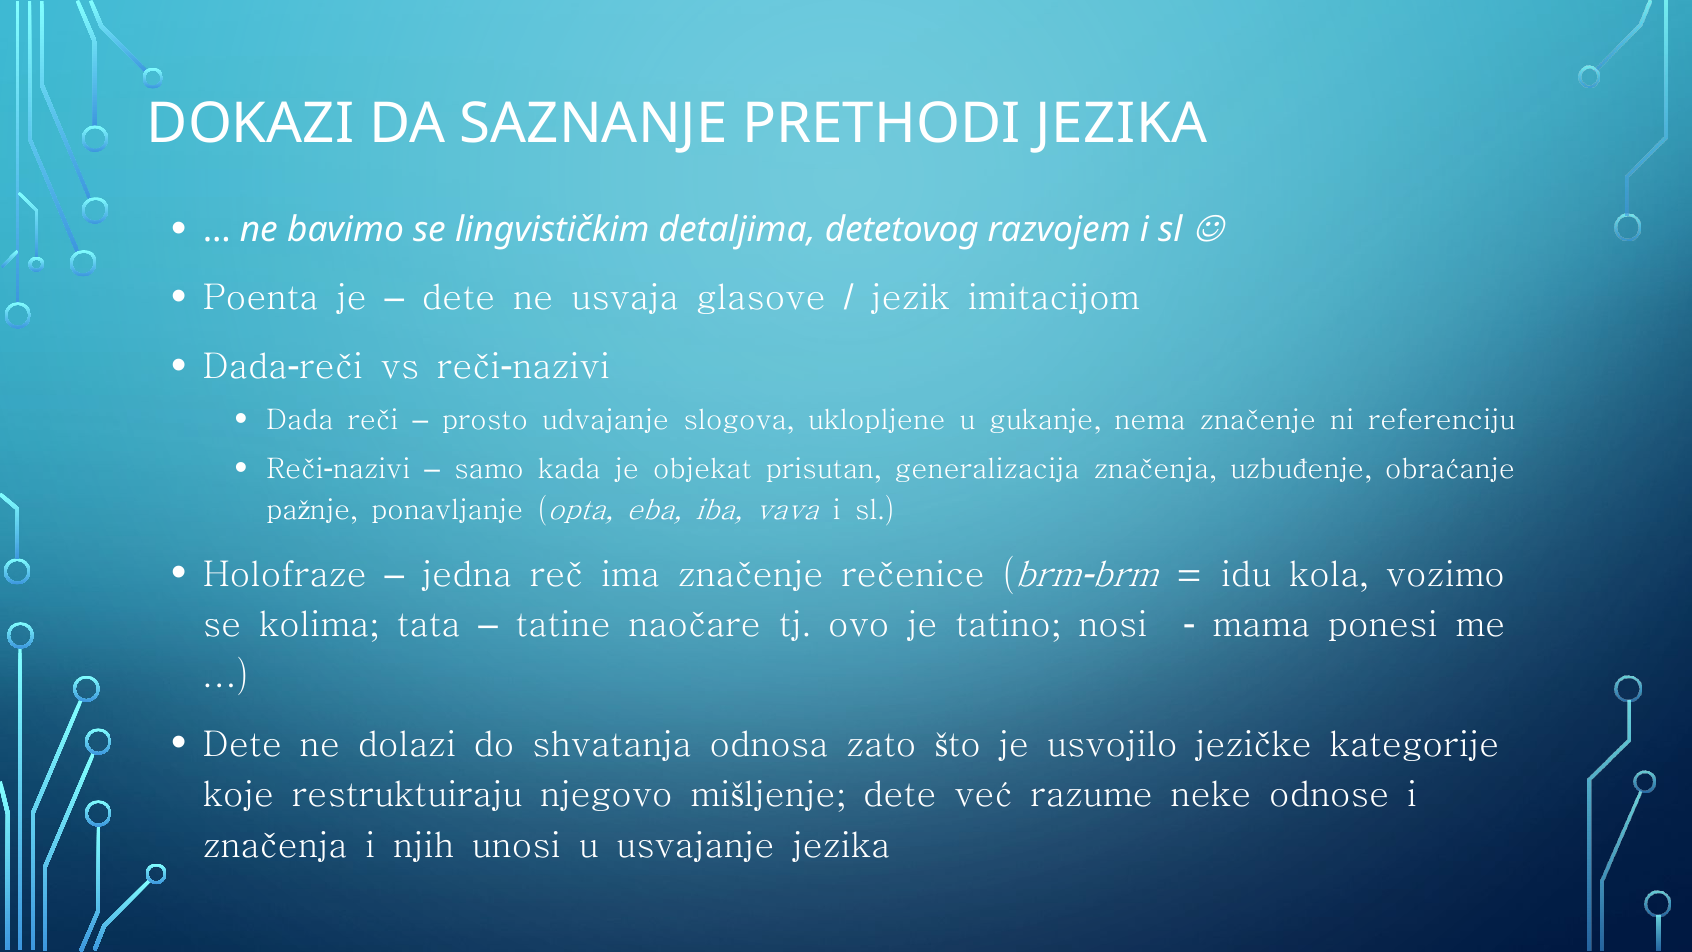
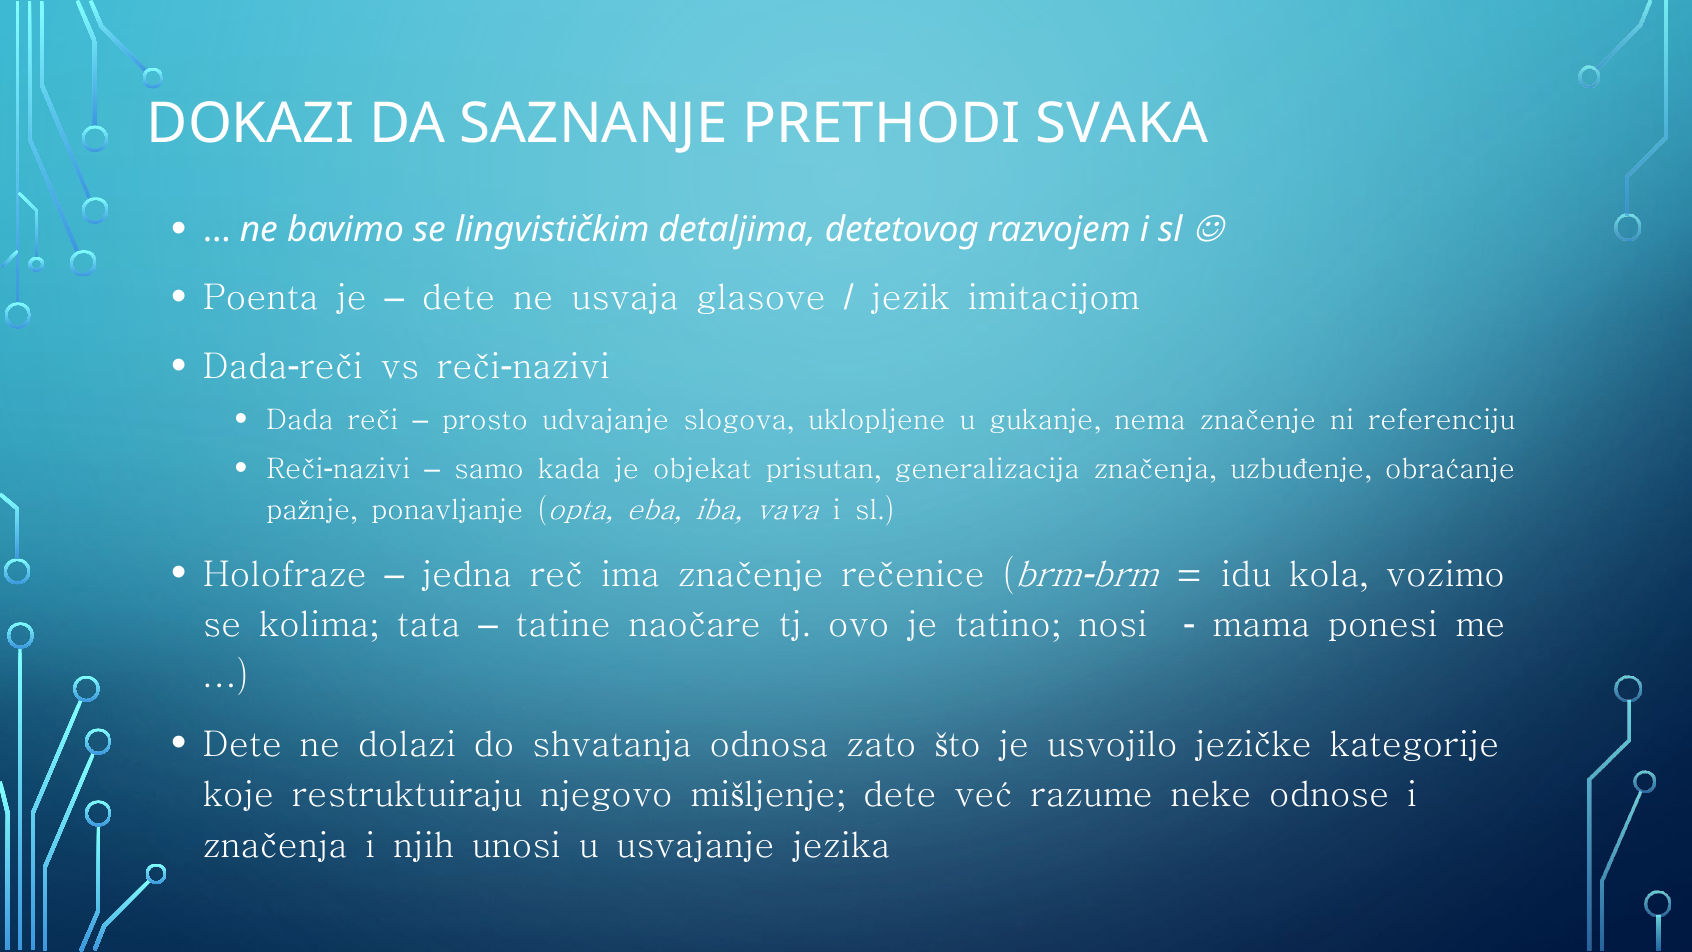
PRETHODI JEZIKA: JEZIKA -> SVAKA
